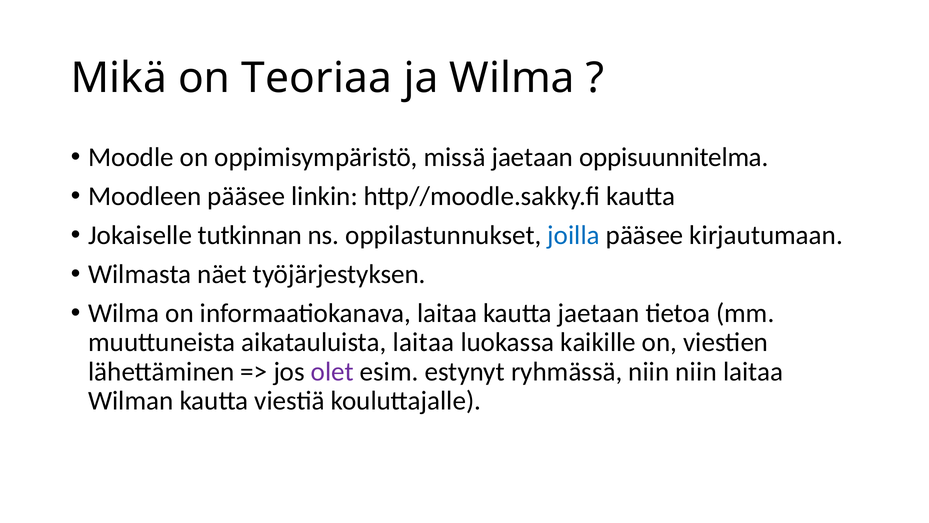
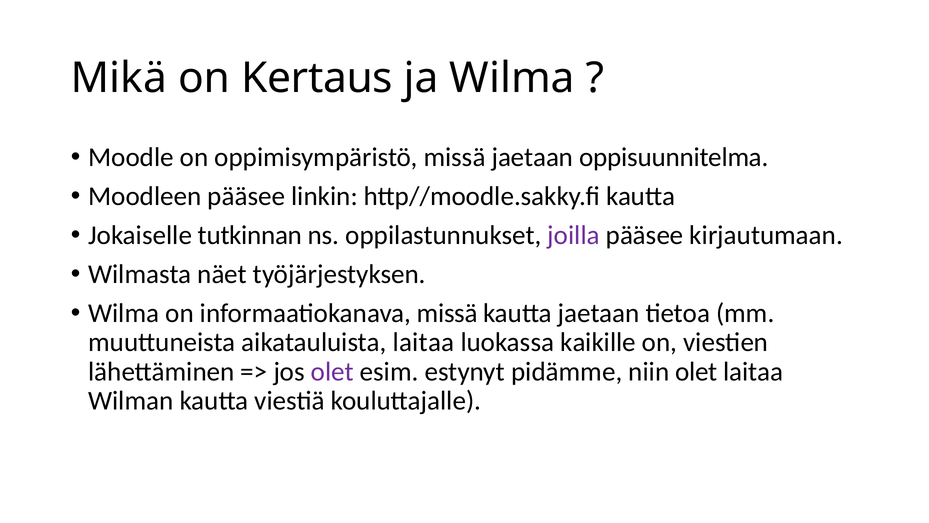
Teoriaa: Teoriaa -> Kertaus
joilla colour: blue -> purple
informaatiokanava laitaa: laitaa -> missä
ryhmässä: ryhmässä -> pidämme
niin niin: niin -> olet
